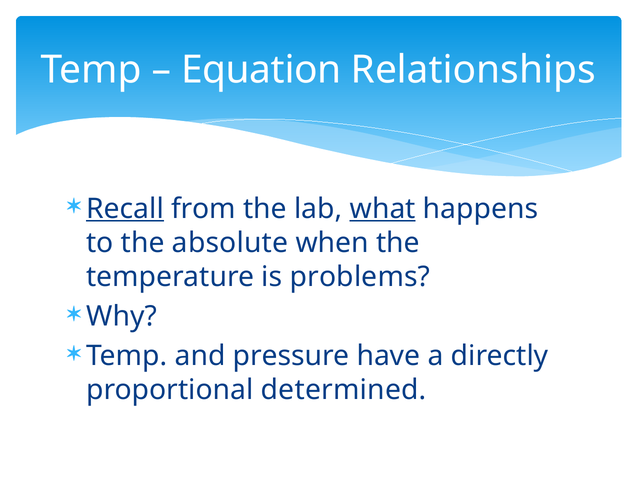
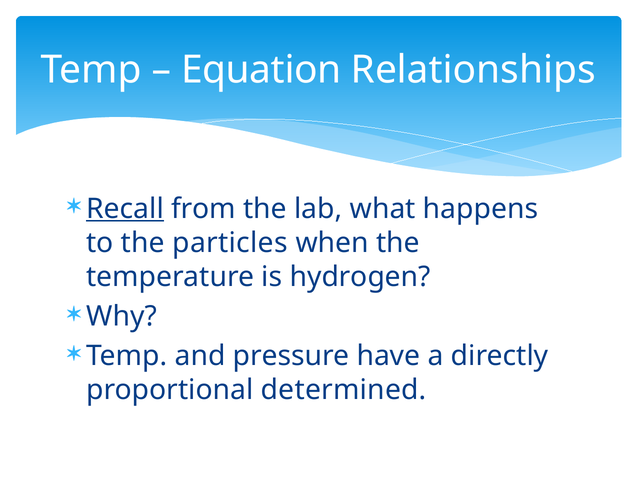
what underline: present -> none
absolute: absolute -> particles
problems: problems -> hydrogen
